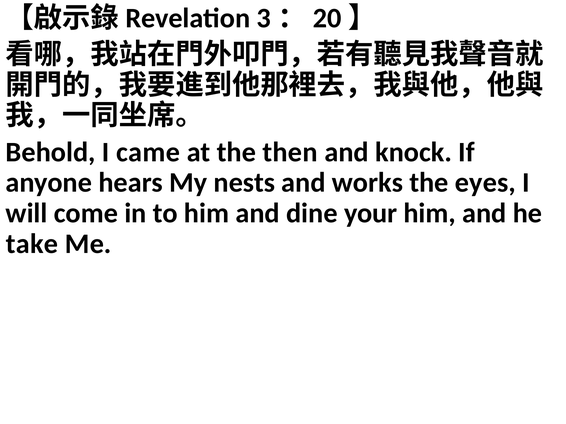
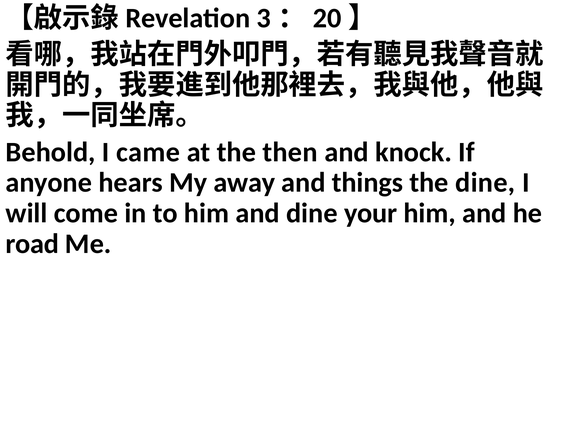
nests: nests -> away
works: works -> things
the eyes: eyes -> dine
take: take -> road
